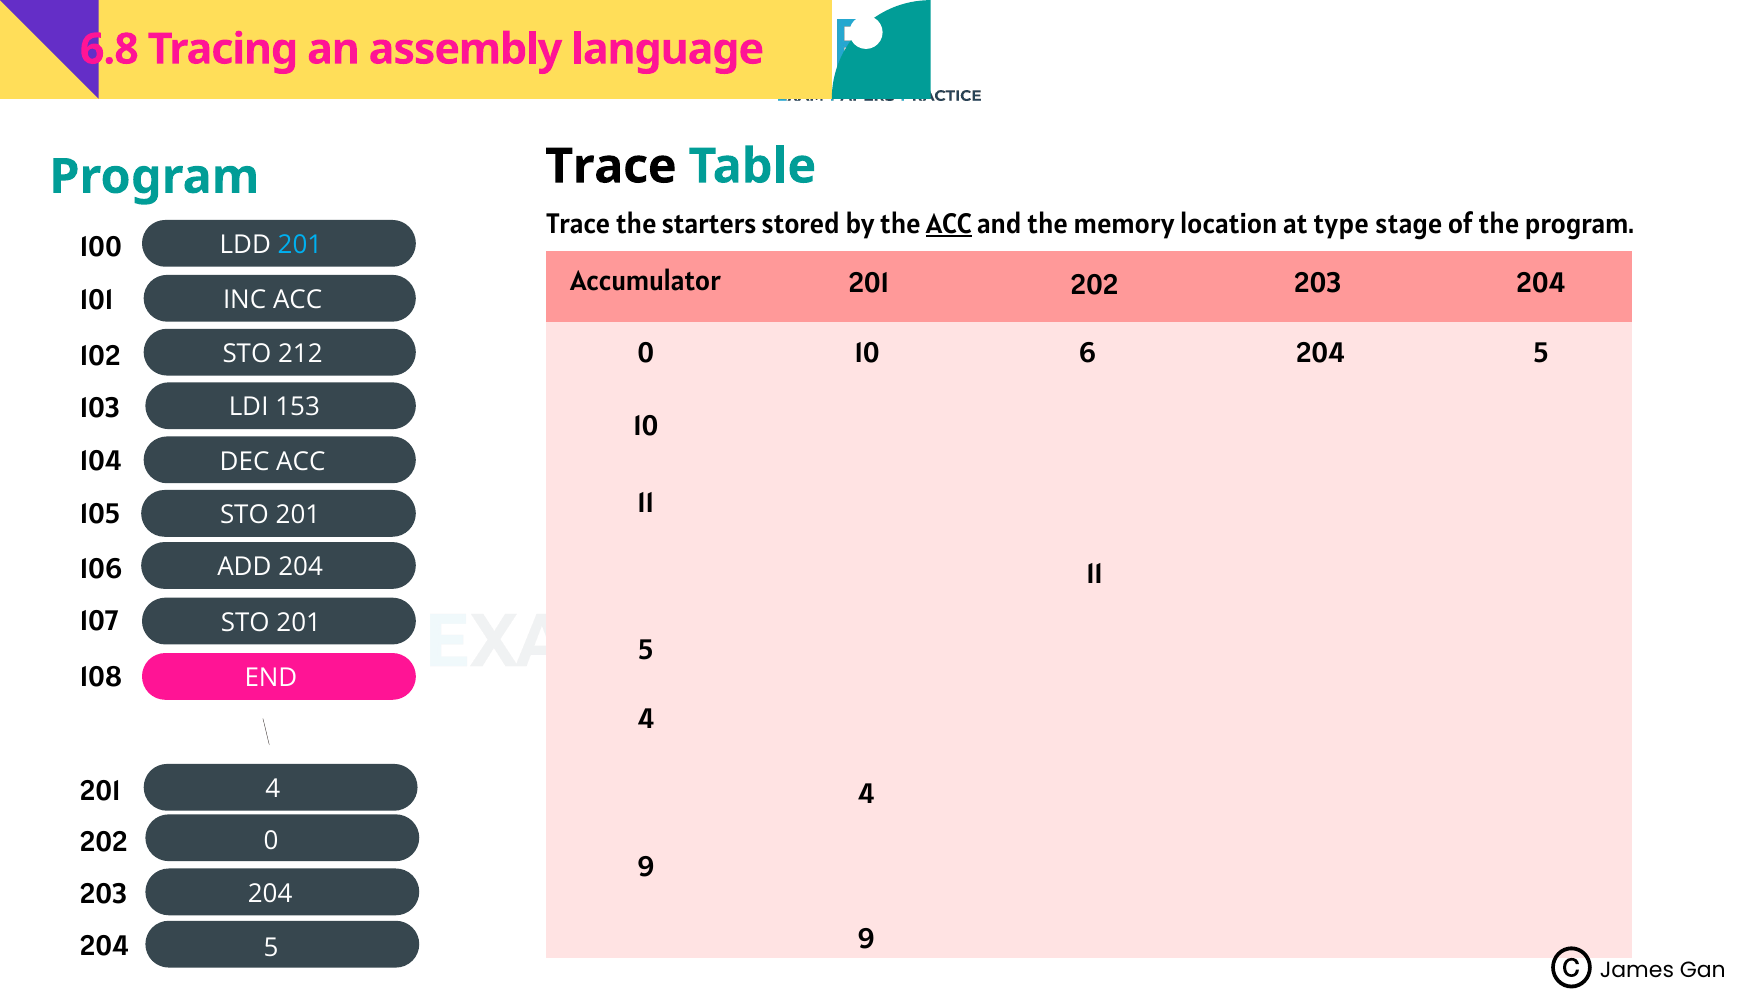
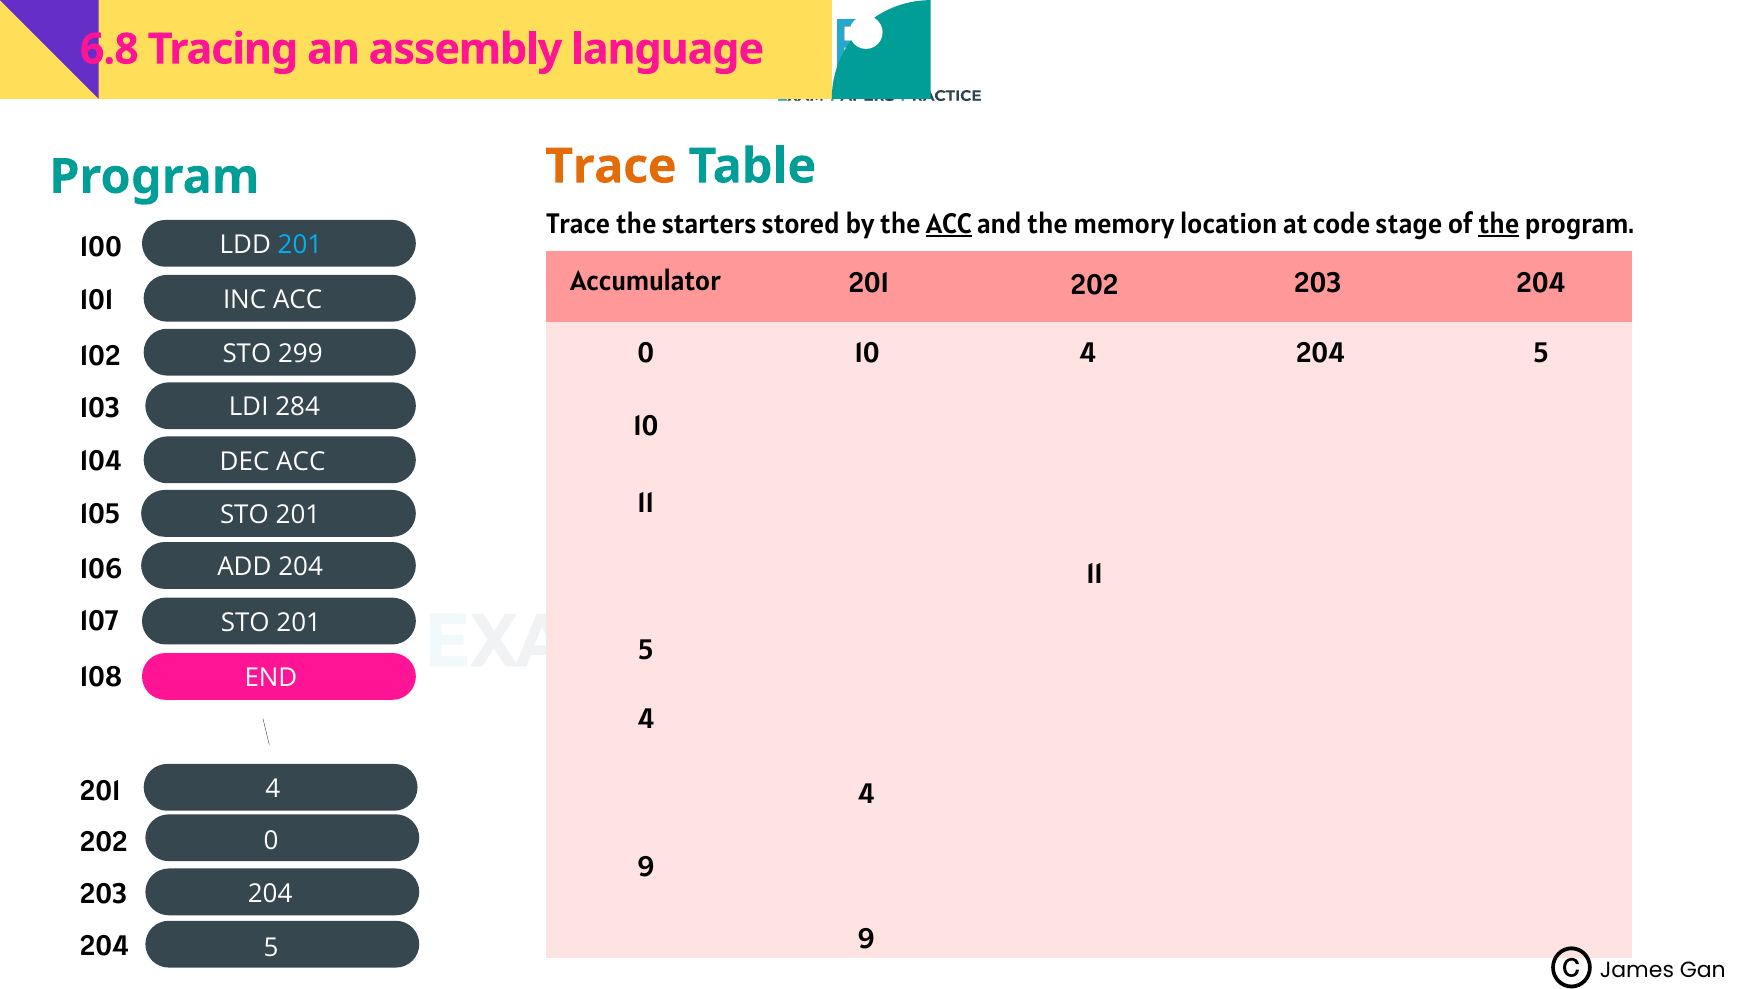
Trace at (611, 166) colour: black -> orange
type: type -> code
the at (1499, 224) underline: none -> present
10 6: 6 -> 4
212: 212 -> 299
153: 153 -> 284
